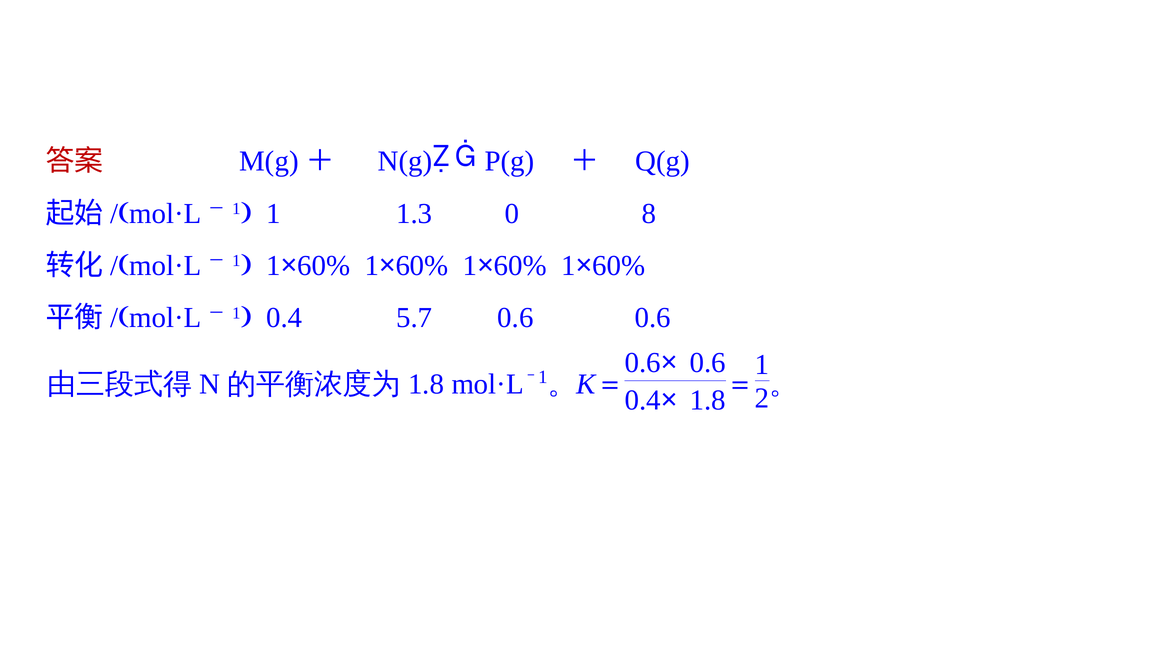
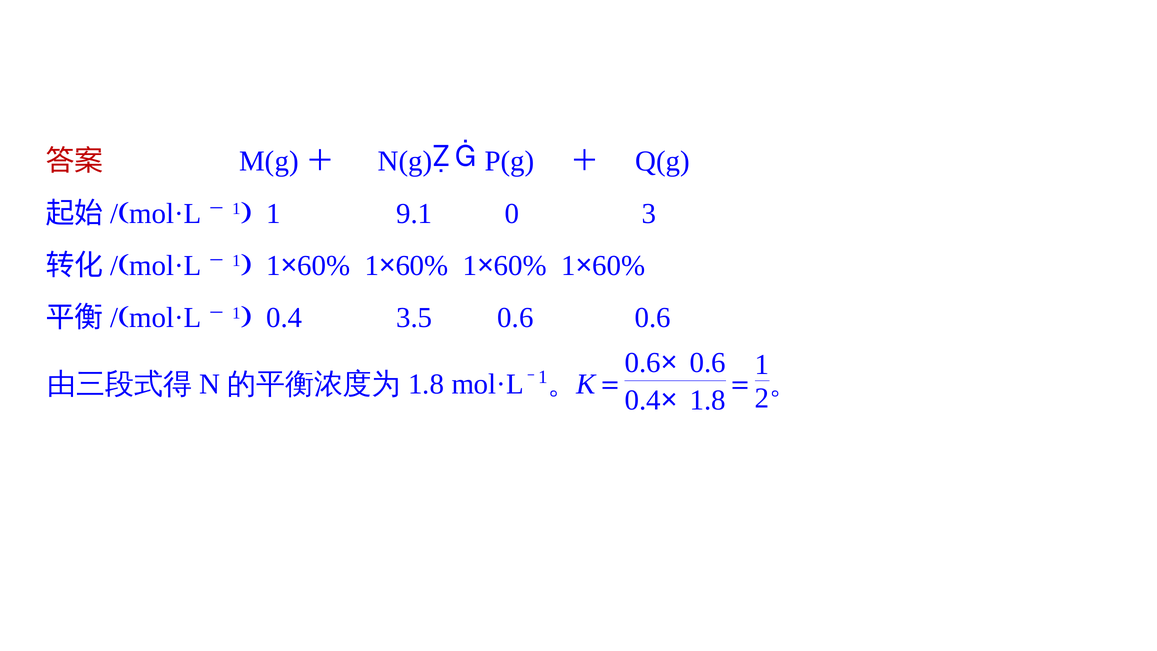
1.3: 1.3 -> 9.1
8: 8 -> 3
5.7: 5.7 -> 3.5
